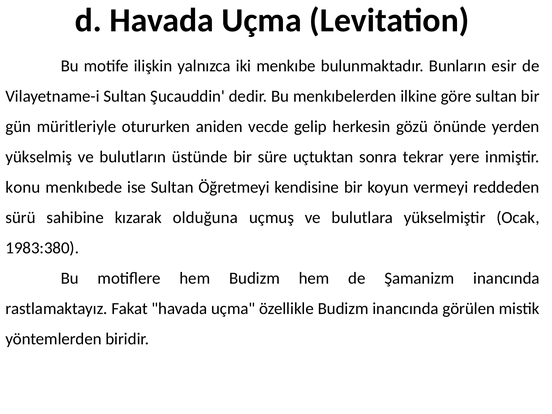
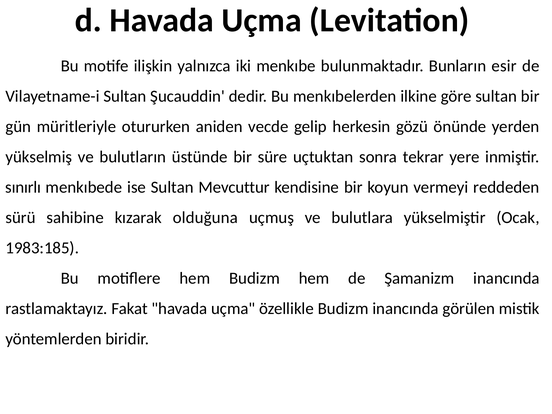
konu: konu -> sınırlı
Öğretmeyi: Öğretmeyi -> Mevcuttur
1983:380: 1983:380 -> 1983:185
